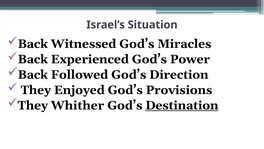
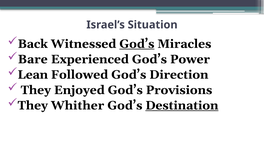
God’s at (137, 44) underline: none -> present
Back at (33, 59): Back -> Bare
Back at (33, 74): Back -> Lean
